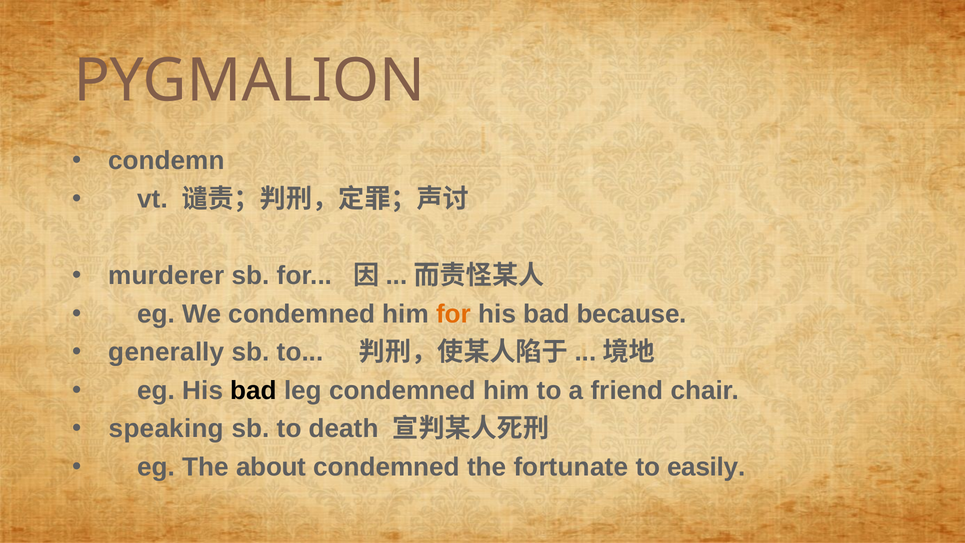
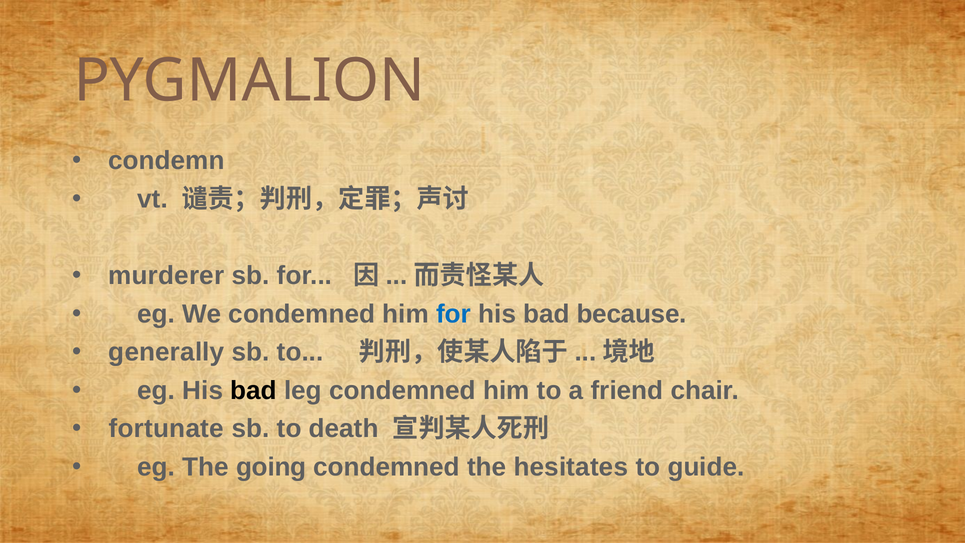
for at (454, 314) colour: orange -> blue
speaking: speaking -> fortunate
about: about -> going
fortunate: fortunate -> hesitates
easily: easily -> guide
